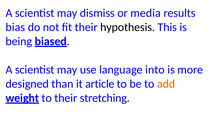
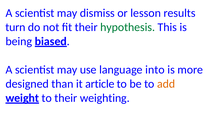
media: media -> lesson
bias: bias -> turn
hypothesis colour: black -> green
stretching: stretching -> weighting
